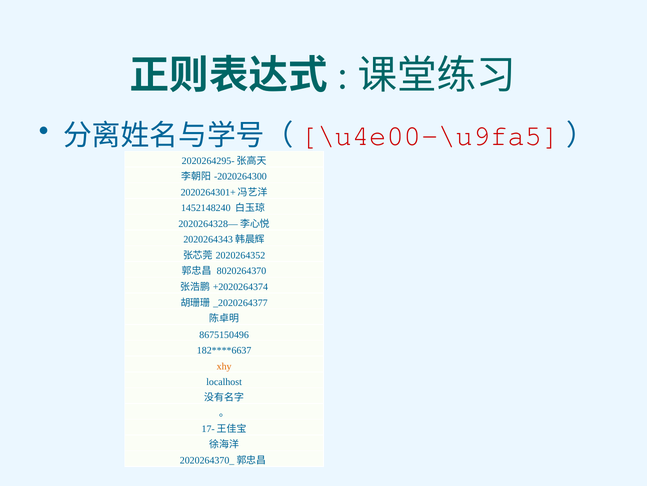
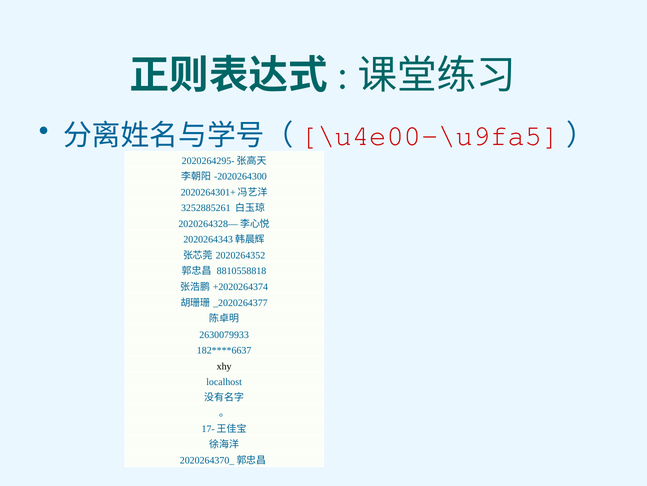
1452148240: 1452148240 -> 3252885261
8020264370: 8020264370 -> 8810558818
8675150496: 8675150496 -> 2630079933
xhy colour: orange -> black
